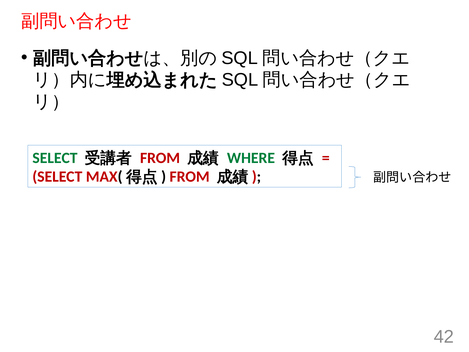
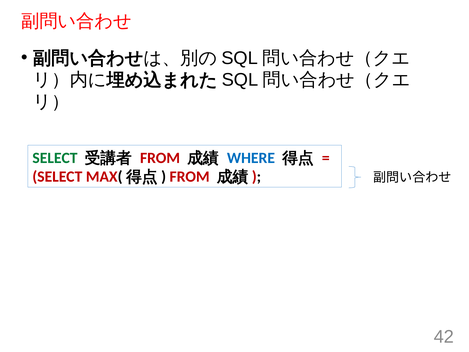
WHERE colour: green -> blue
